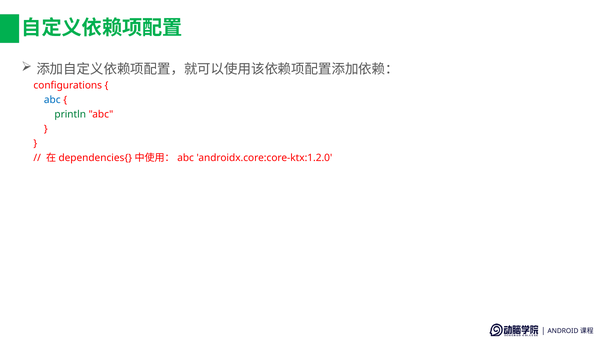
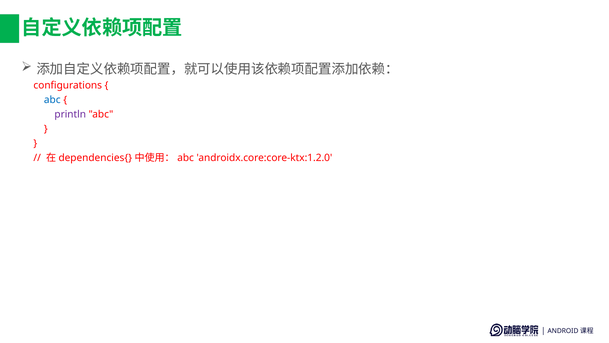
println colour: green -> purple
